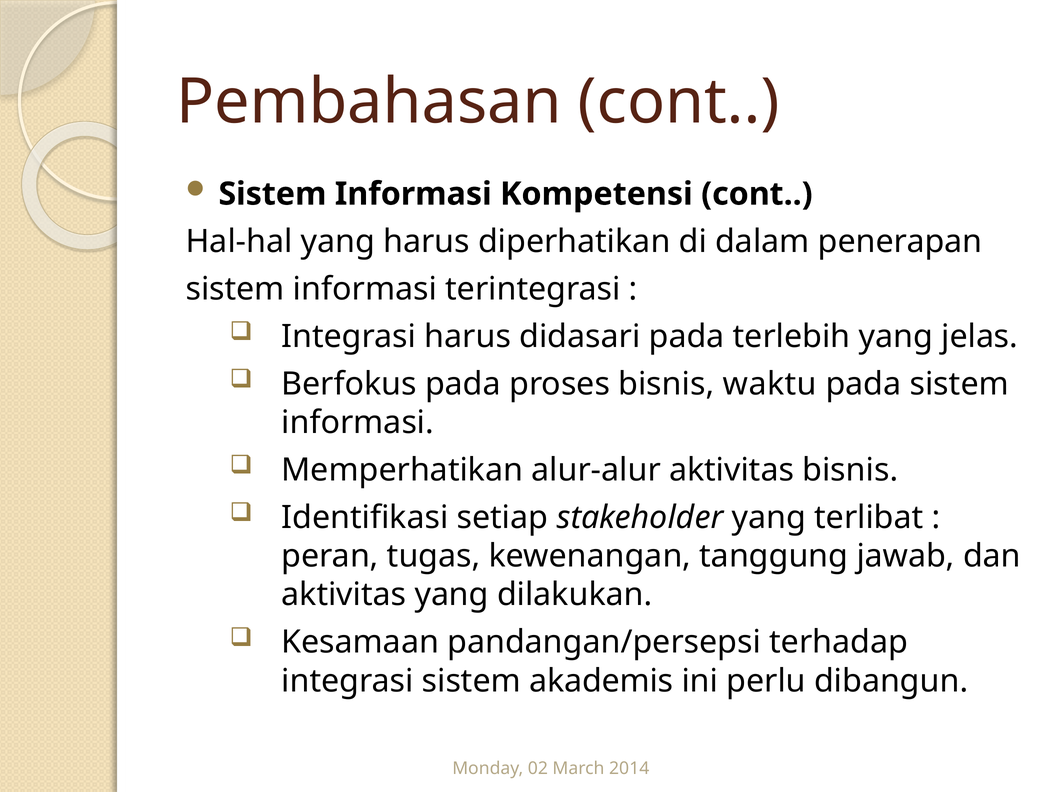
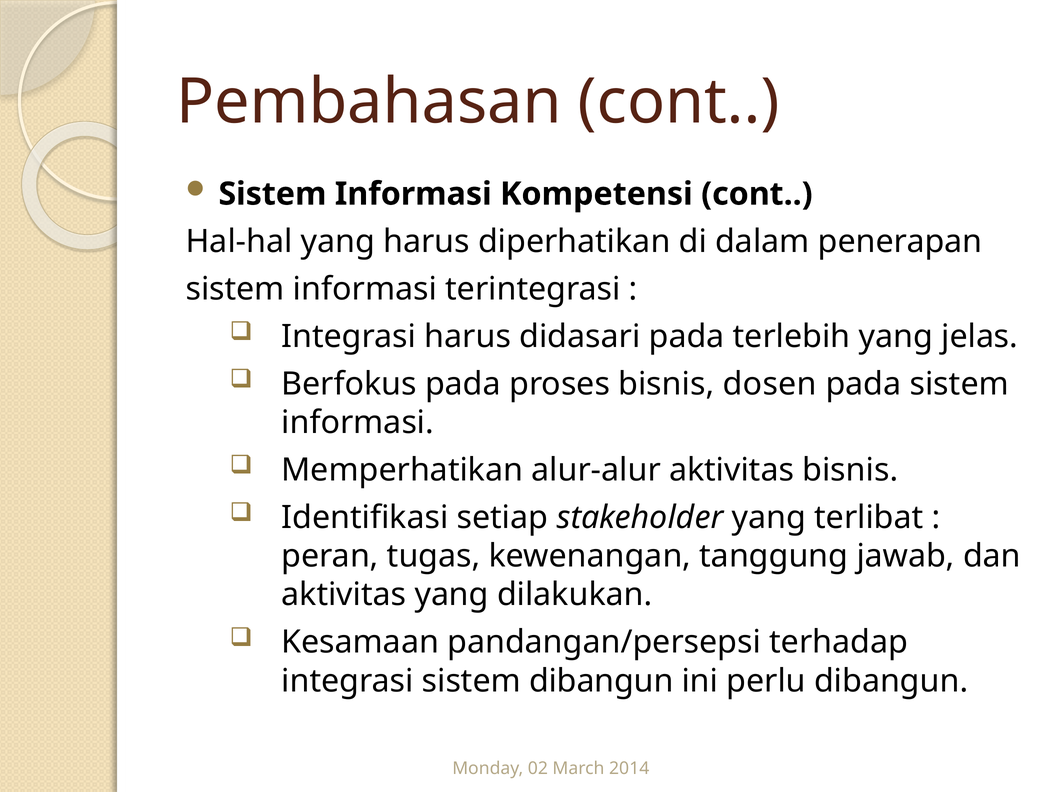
waktu: waktu -> dosen
sistem akademis: akademis -> dibangun
